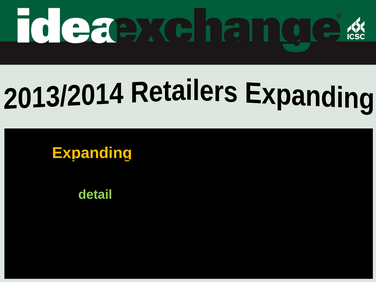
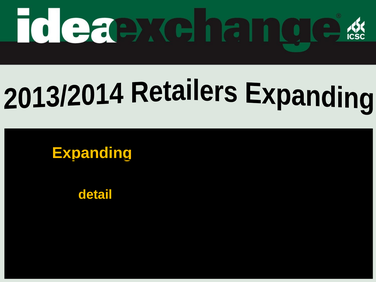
detail colour: light green -> yellow
